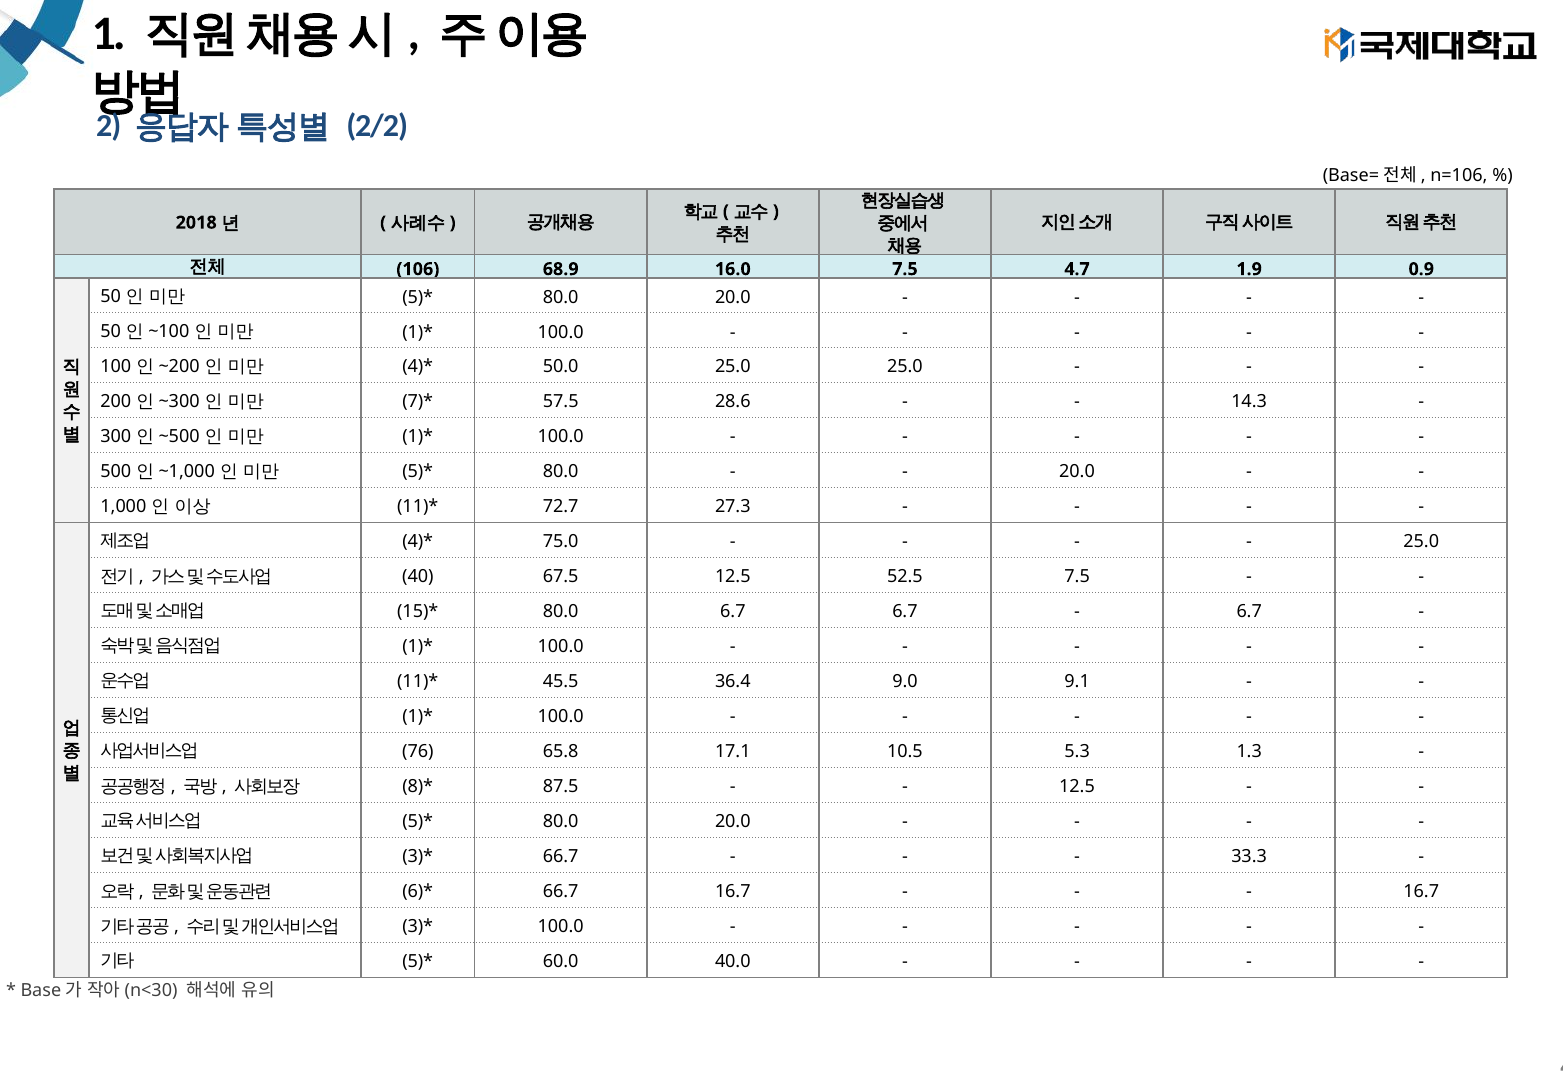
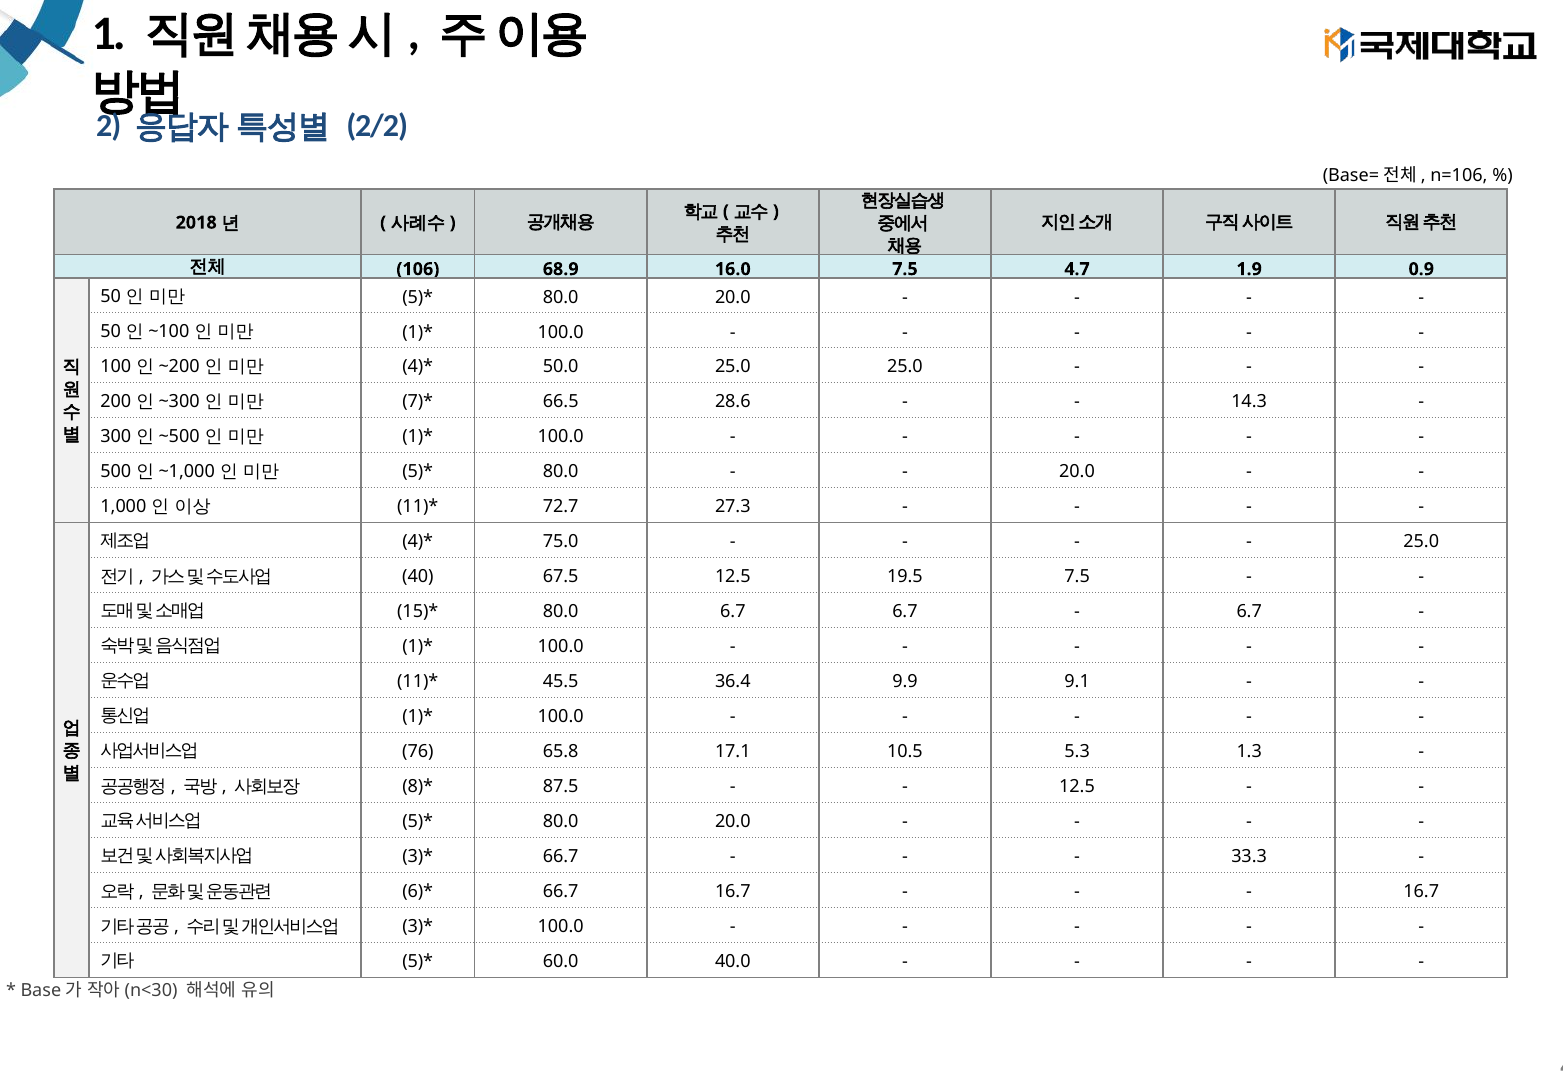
57.5: 57.5 -> 66.5
52.5: 52.5 -> 19.5
9.0: 9.0 -> 9.9
